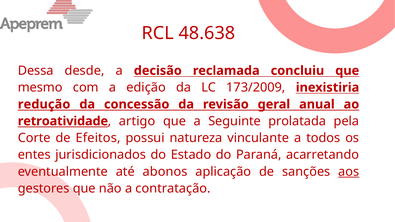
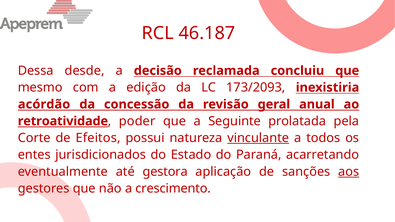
48.638: 48.638 -> 46.187
173/2009: 173/2009 -> 173/2093
redução: redução -> acórdão
artigo: artigo -> poder
vinculante underline: none -> present
abonos: abonos -> gestora
contratação: contratação -> crescimento
